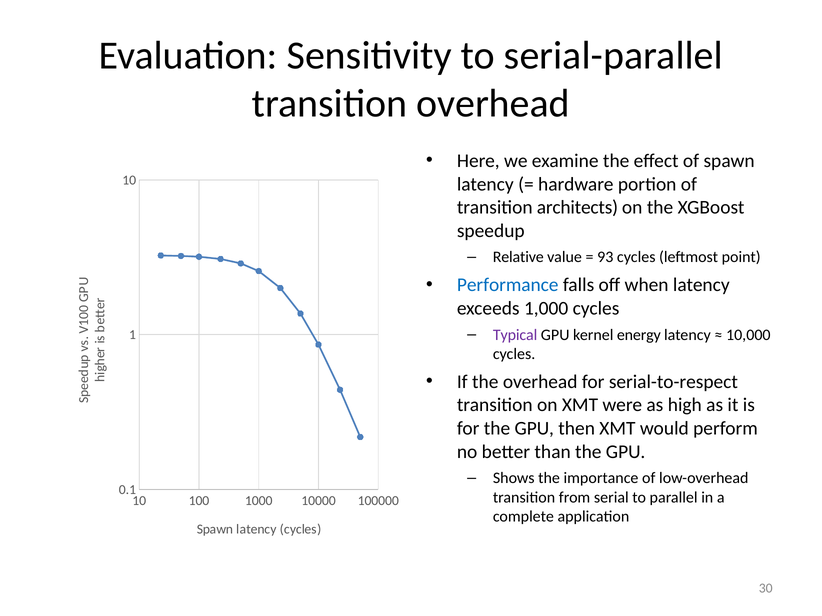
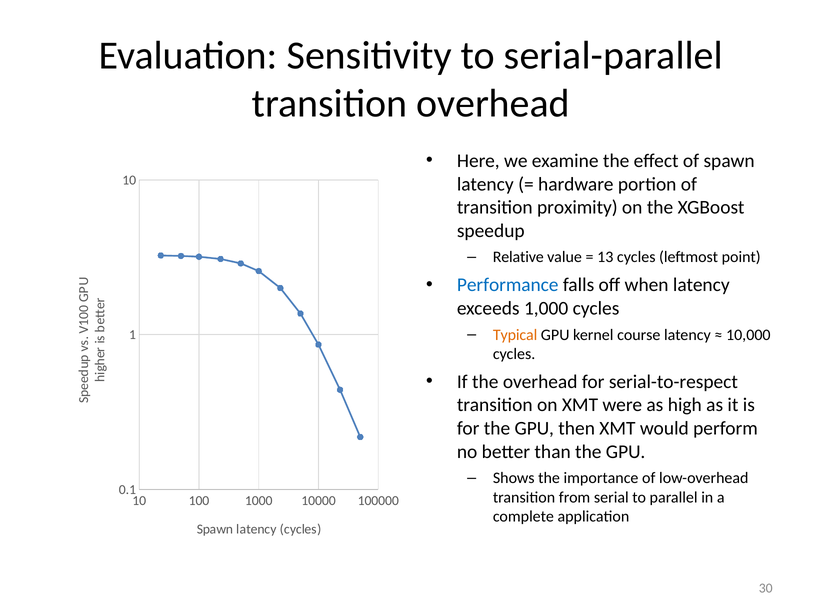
architects: architects -> proximity
93: 93 -> 13
Typical colour: purple -> orange
energy: energy -> course
